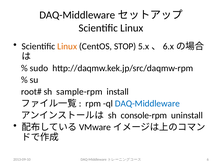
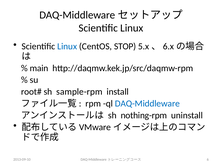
Linux at (67, 46) colour: orange -> blue
sudo: sudo -> main
console-rpm: console-rpm -> nothing-rpm
